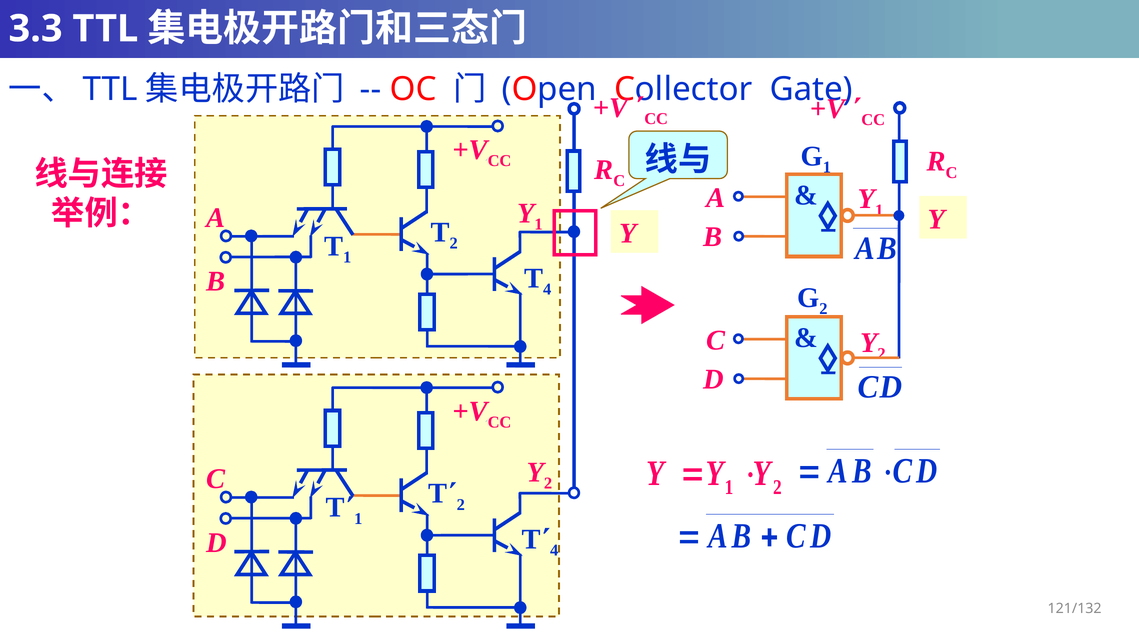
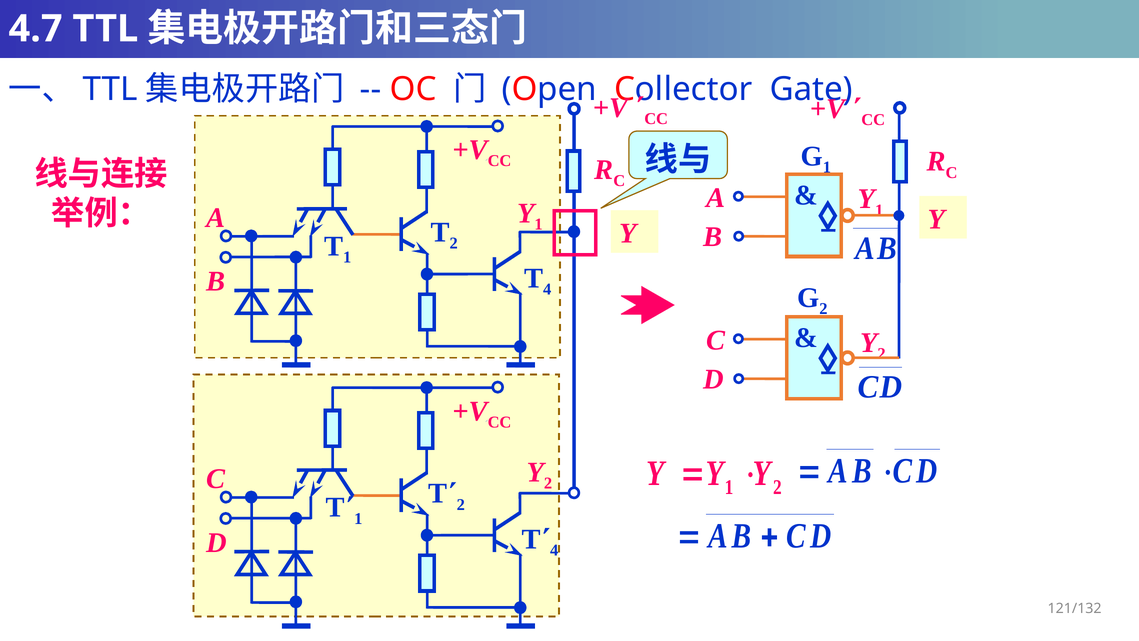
3.3: 3.3 -> 4.7
